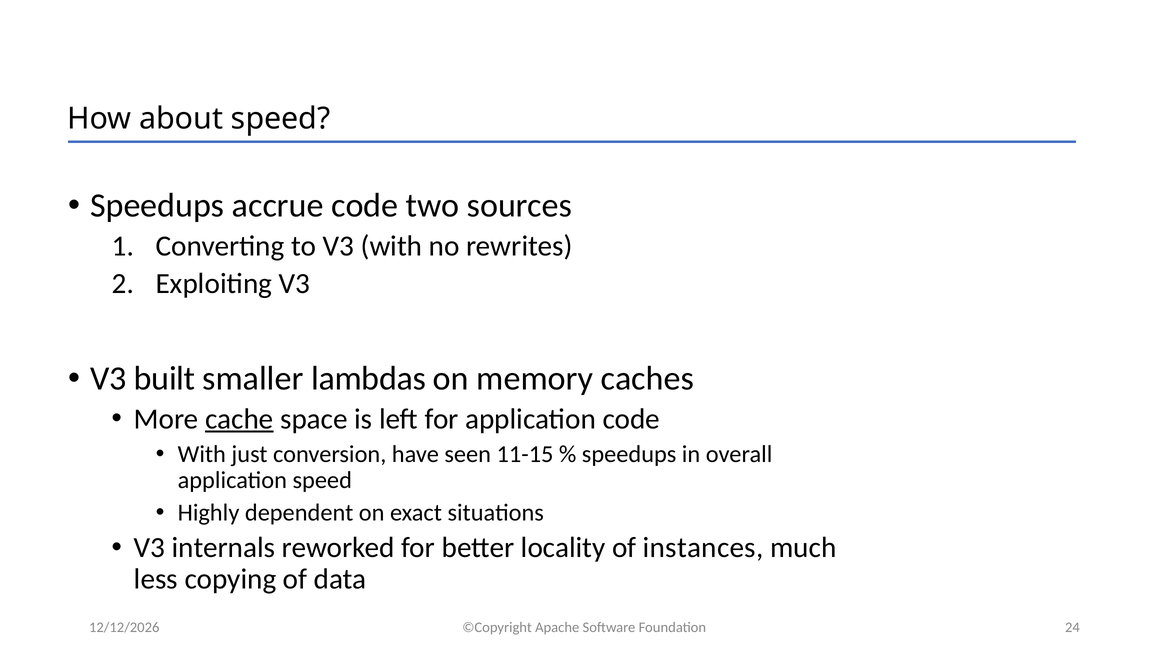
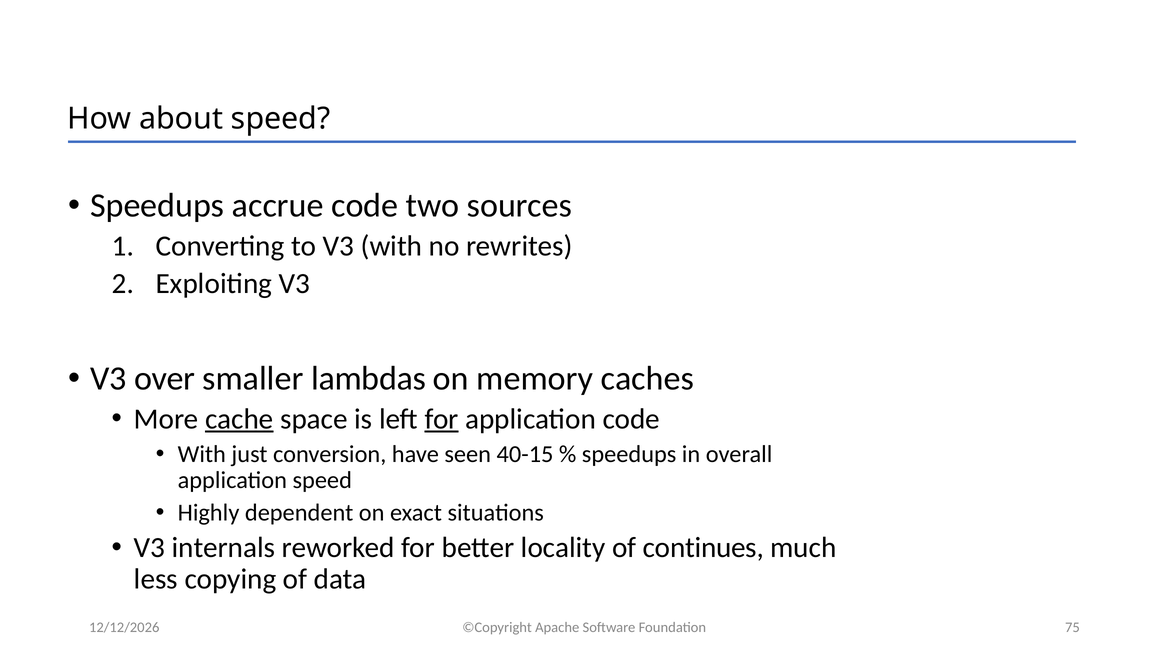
built: built -> over
for at (442, 419) underline: none -> present
11-15: 11-15 -> 40-15
instances: instances -> continues
24: 24 -> 75
